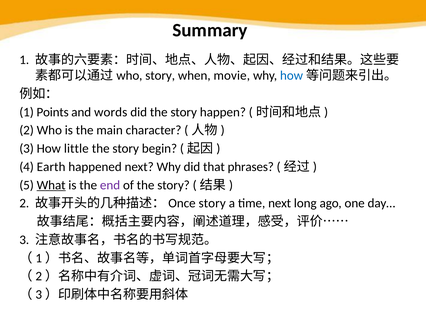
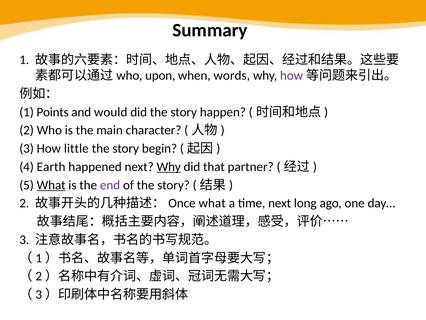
story at (160, 76): story -> upon
movie: movie -> words
how at (292, 76) colour: blue -> purple
words: words -> would
Why at (169, 167) underline: none -> present
phrases: phrases -> partner
story at (212, 203): story -> what
